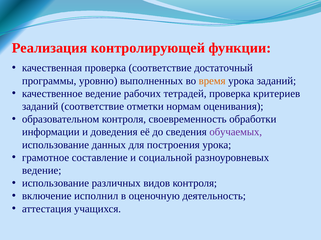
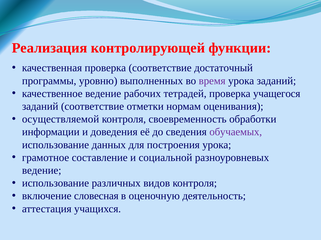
время colour: orange -> purple
критериев: критериев -> учащегося
образовательном: образовательном -> осуществляемой
исполнил: исполнил -> словесная
